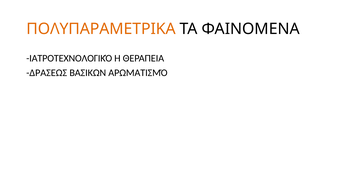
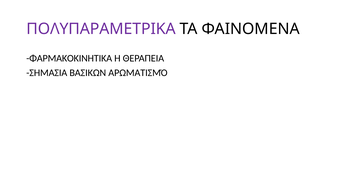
ΠΟΛΥΠΑΡΑΜΕΤΡΙΚΑ colour: orange -> purple
ΙΑΤΡΟΤΕΧΝΟΛΟΓΙΚΌ: ΙΑΤΡΟΤΕΧΝΟΛΟΓΙΚΌ -> ΦΑΡΜΑΚΟΚΙΝΗΤΙΚΑ
ΔΡΑΣΕΩΣ: ΔΡΑΣΕΩΣ -> ΣΗΜΑΣΙΑ
